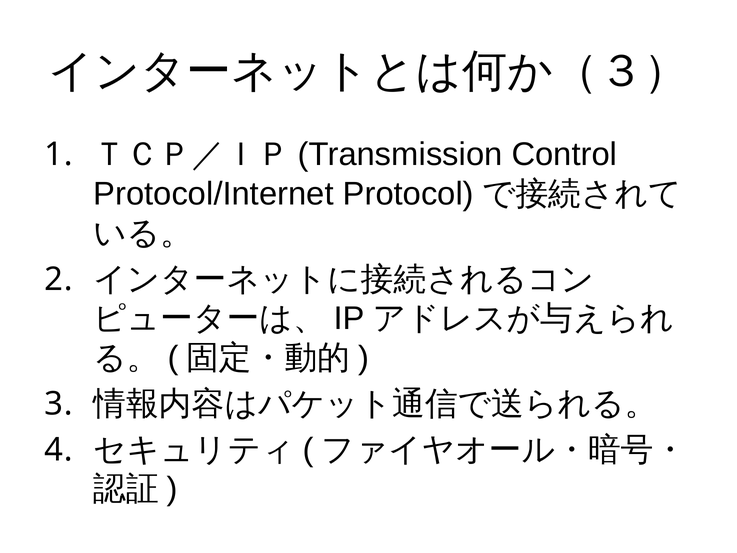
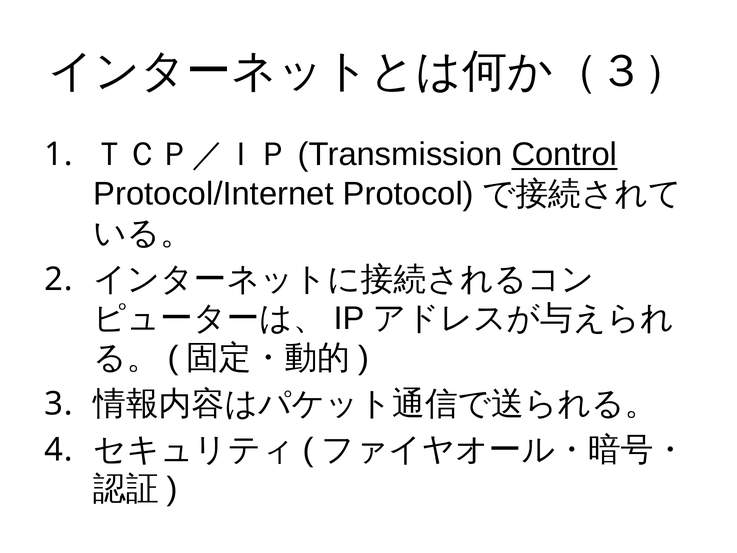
Control underline: none -> present
